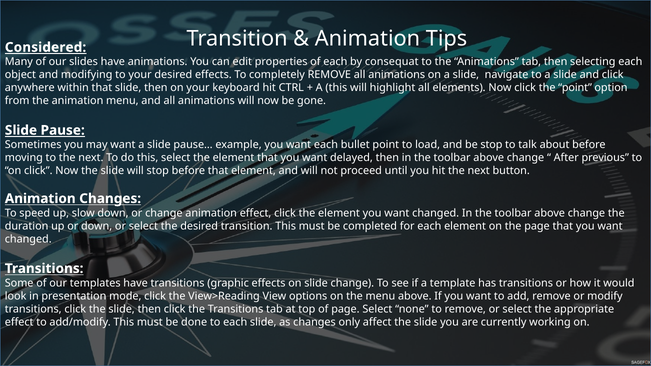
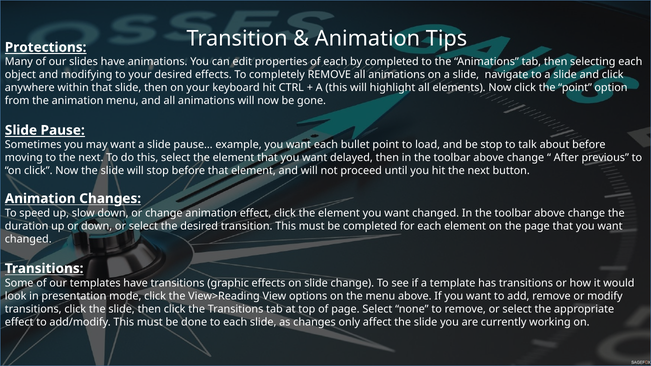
Considered: Considered -> Protections
by consequat: consequat -> completed
